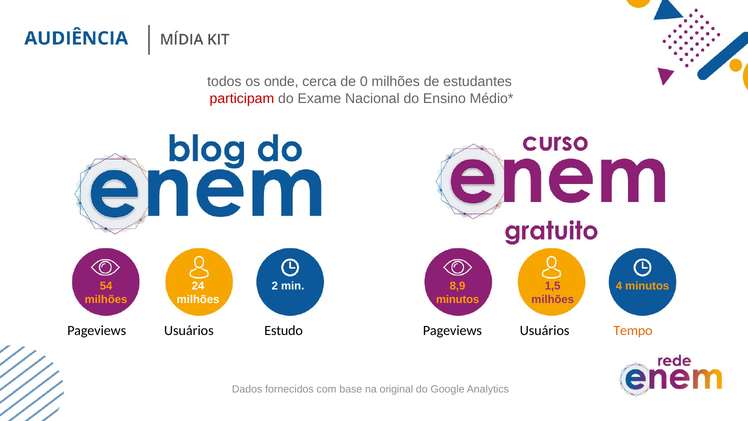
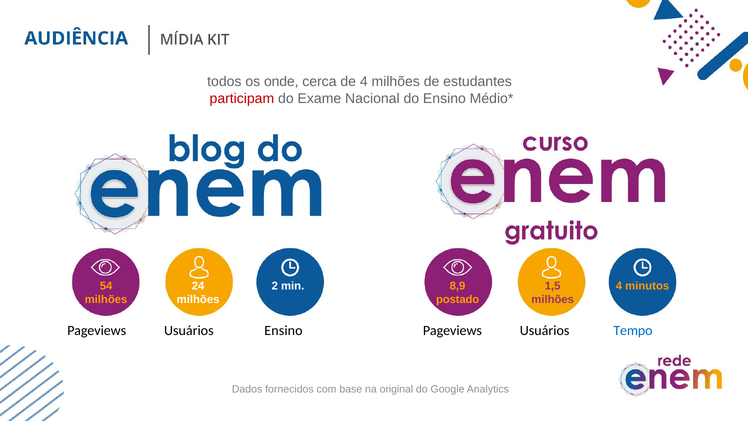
de 0: 0 -> 4
minutos at (458, 300): minutos -> postado
Usuários Estudo: Estudo -> Ensino
Tempo colour: orange -> blue
